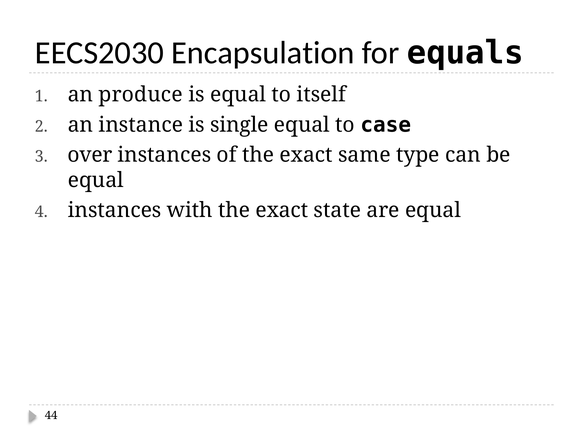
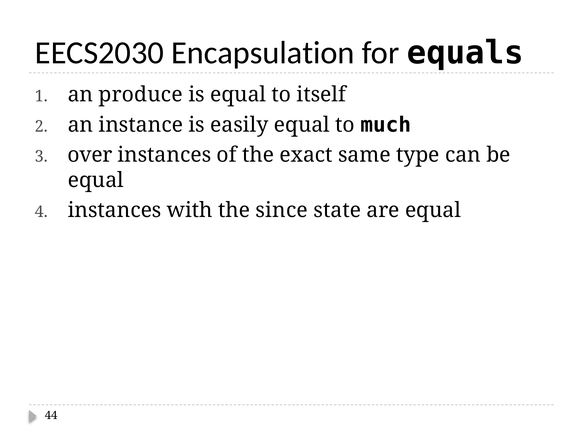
single: single -> easily
case: case -> much
with the exact: exact -> since
